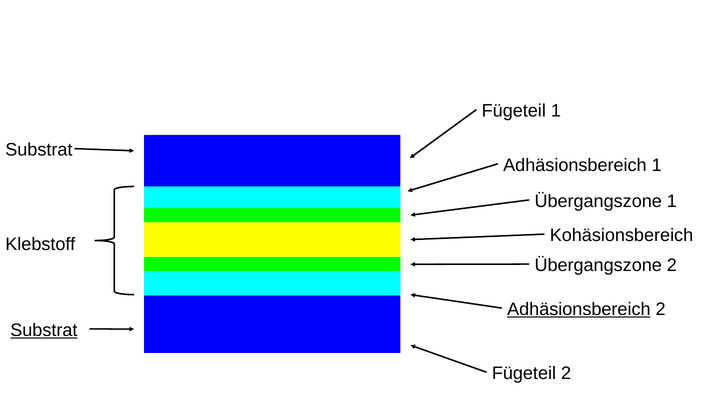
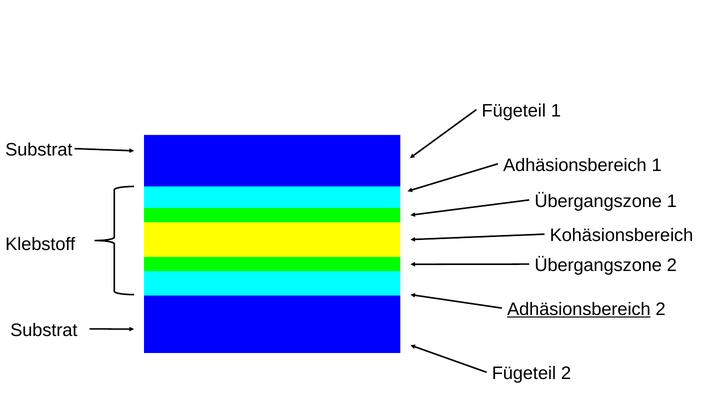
Substrat at (44, 330) underline: present -> none
